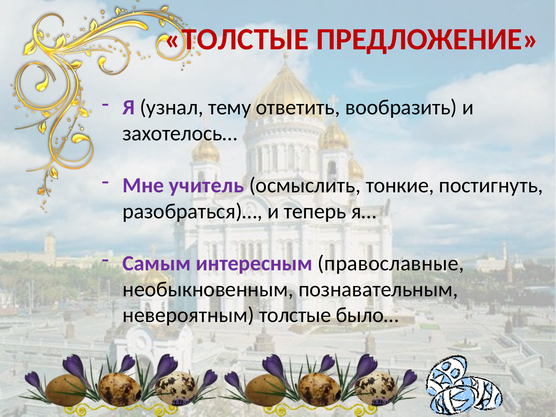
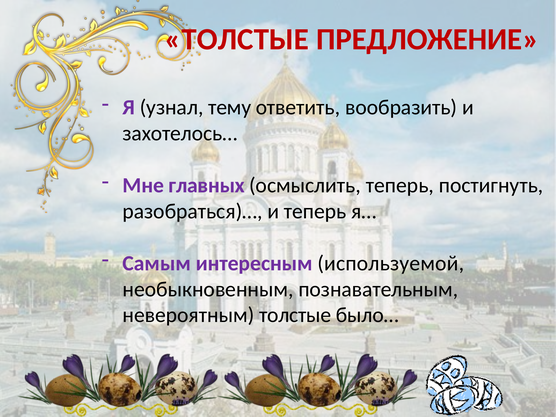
учитель: учитель -> главных
осмыслить тонкие: тонкие -> теперь
православные: православные -> используемой
